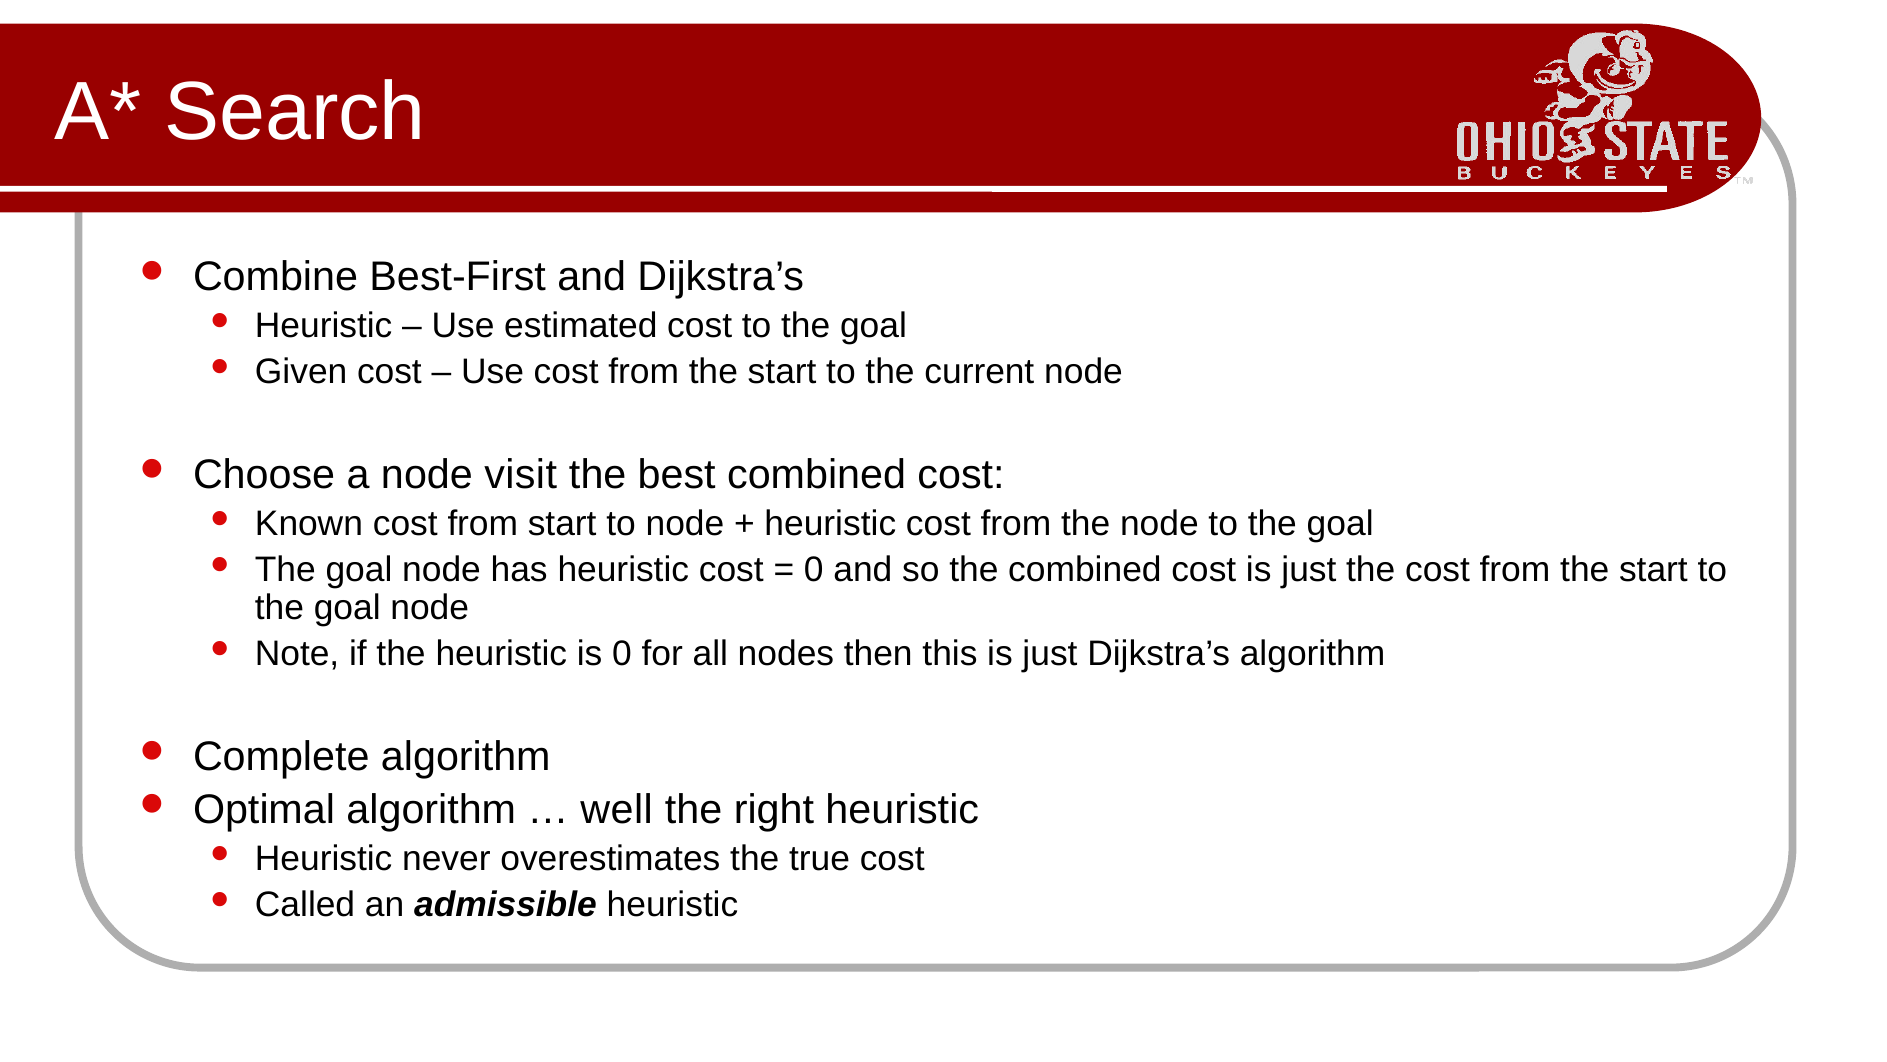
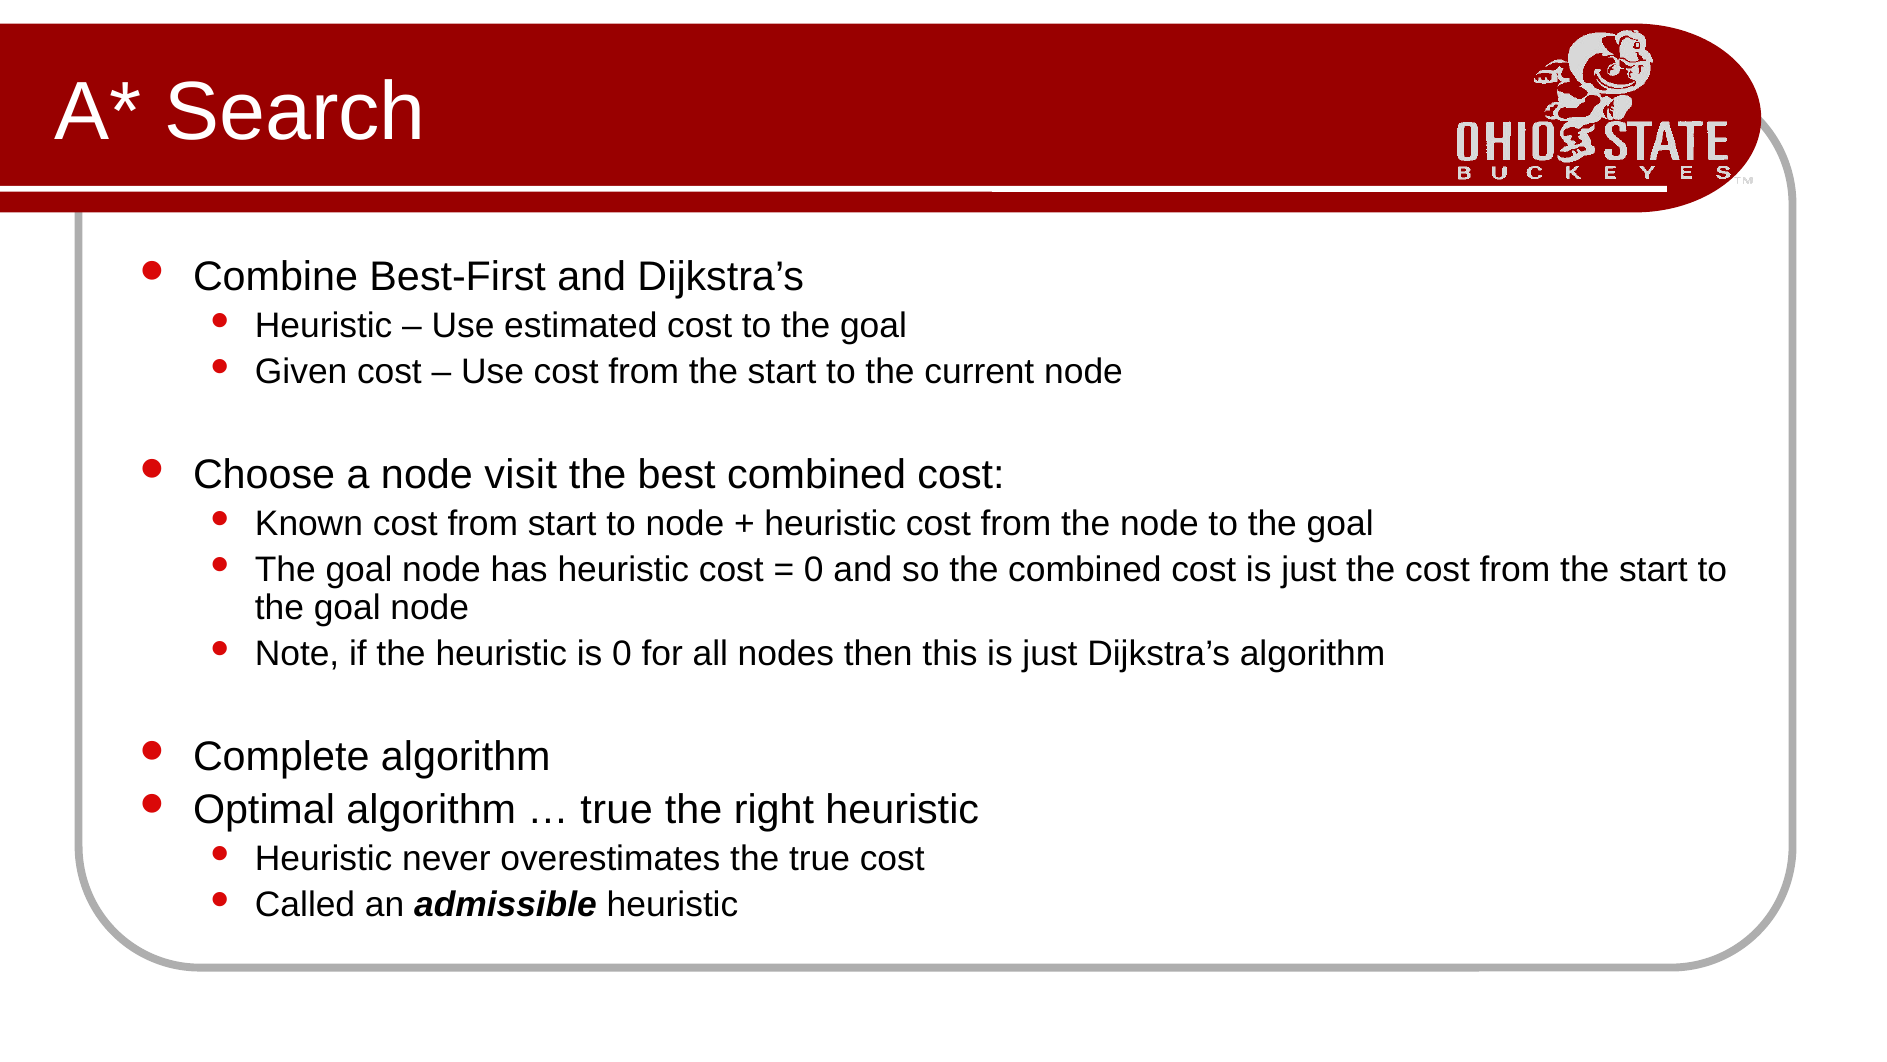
well at (617, 809): well -> true
